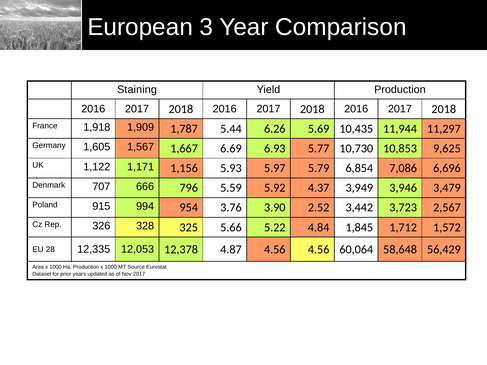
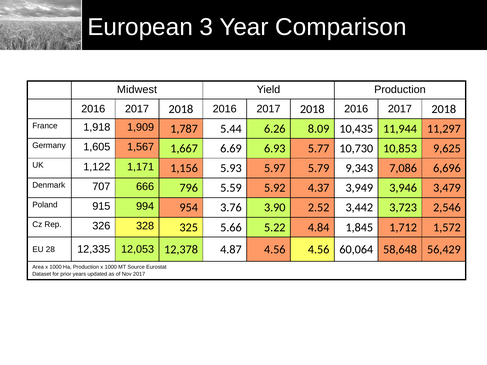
Staining: Staining -> Midwest
5.69: 5.69 -> 8.09
6,854: 6,854 -> 9,343
2,567: 2,567 -> 2,546
